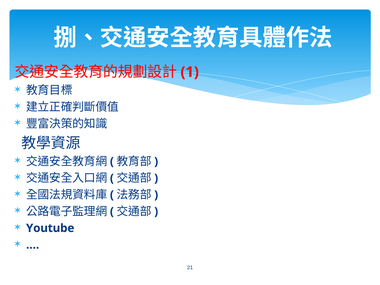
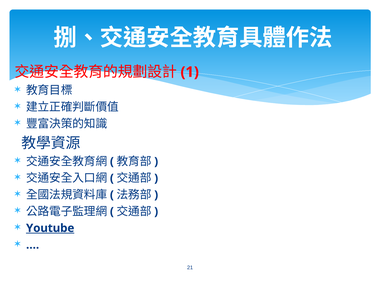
Youtube underline: none -> present
